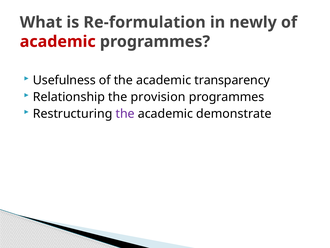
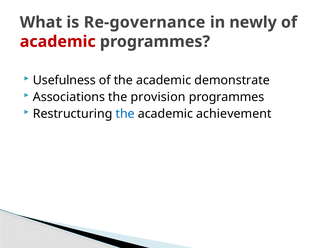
Re-formulation: Re-formulation -> Re-governance
transparency: transparency -> demonstrate
Relationship: Relationship -> Associations
the at (125, 113) colour: purple -> blue
demonstrate: demonstrate -> achievement
